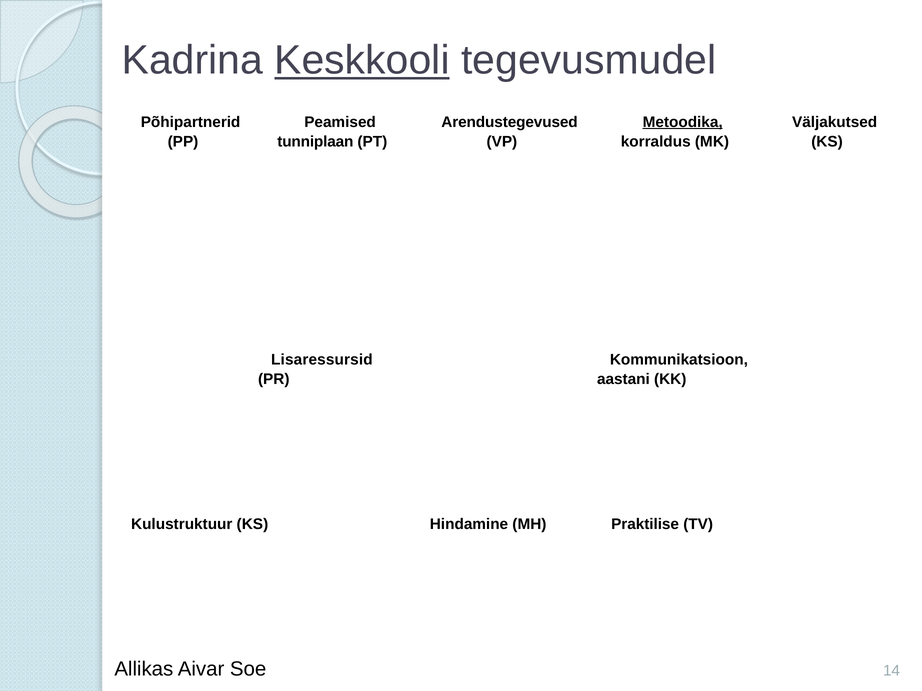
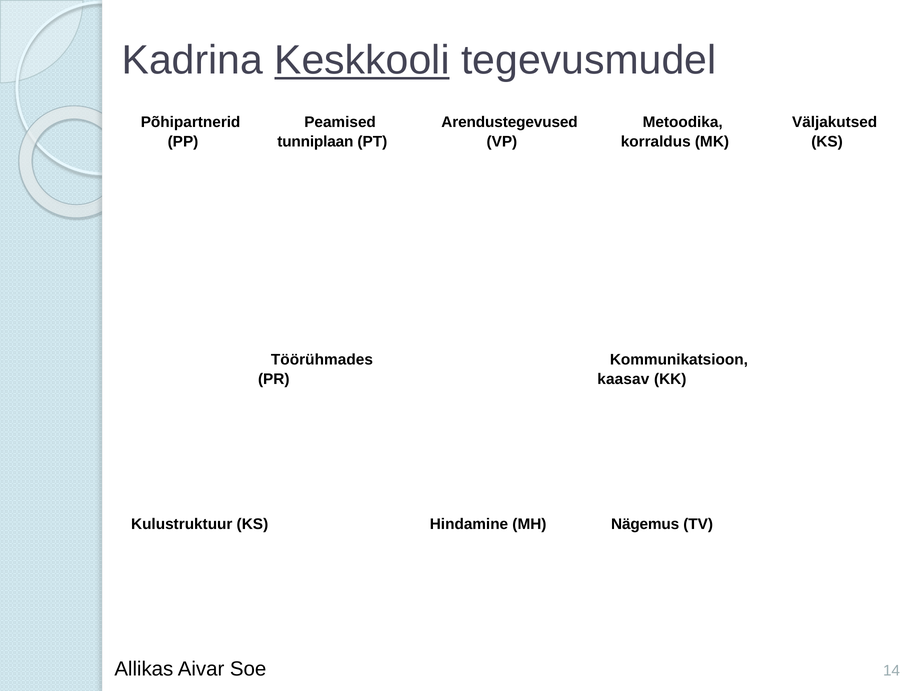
Metoodika underline: present -> none
Lisaressursid: Lisaressursid -> Töörühmades
aastani: aastani -> kaasav
Praktilise: Praktilise -> Nägemus
